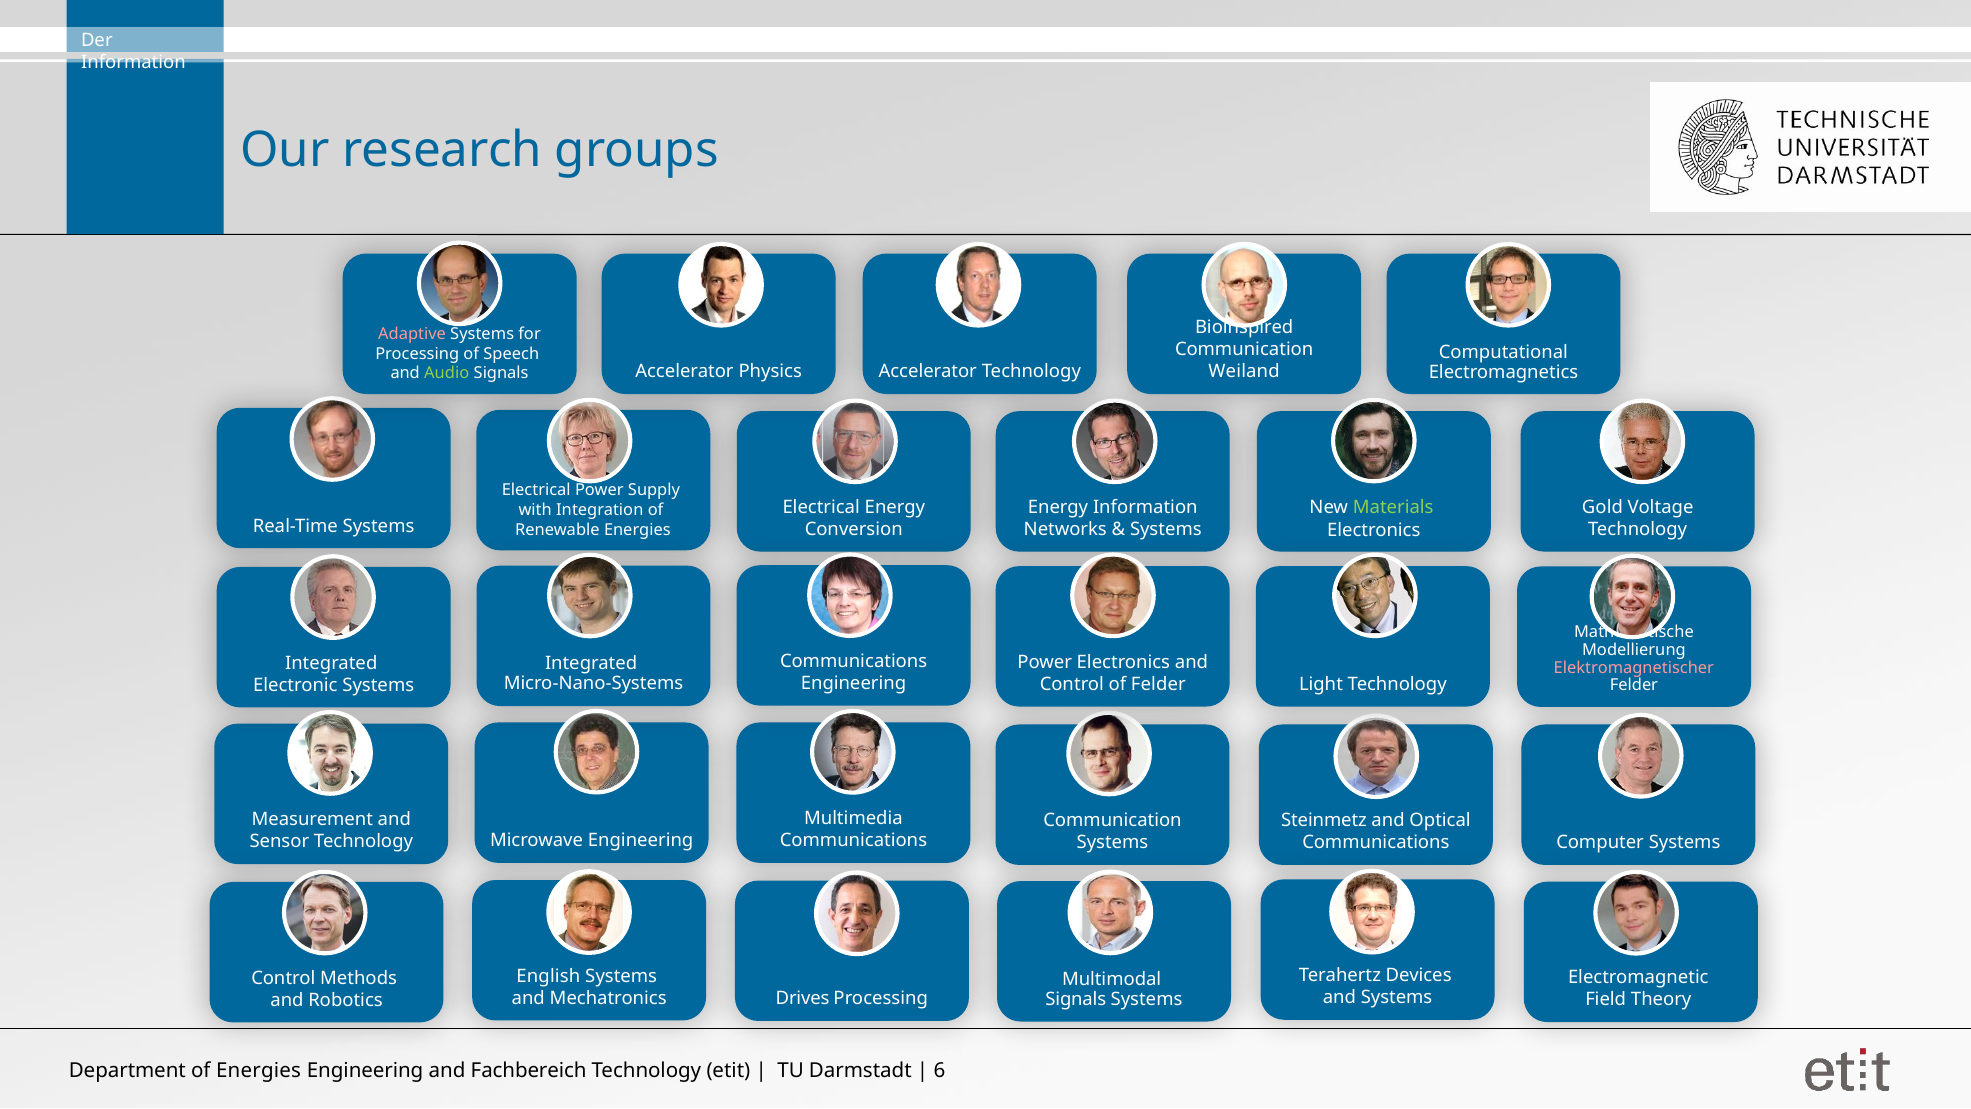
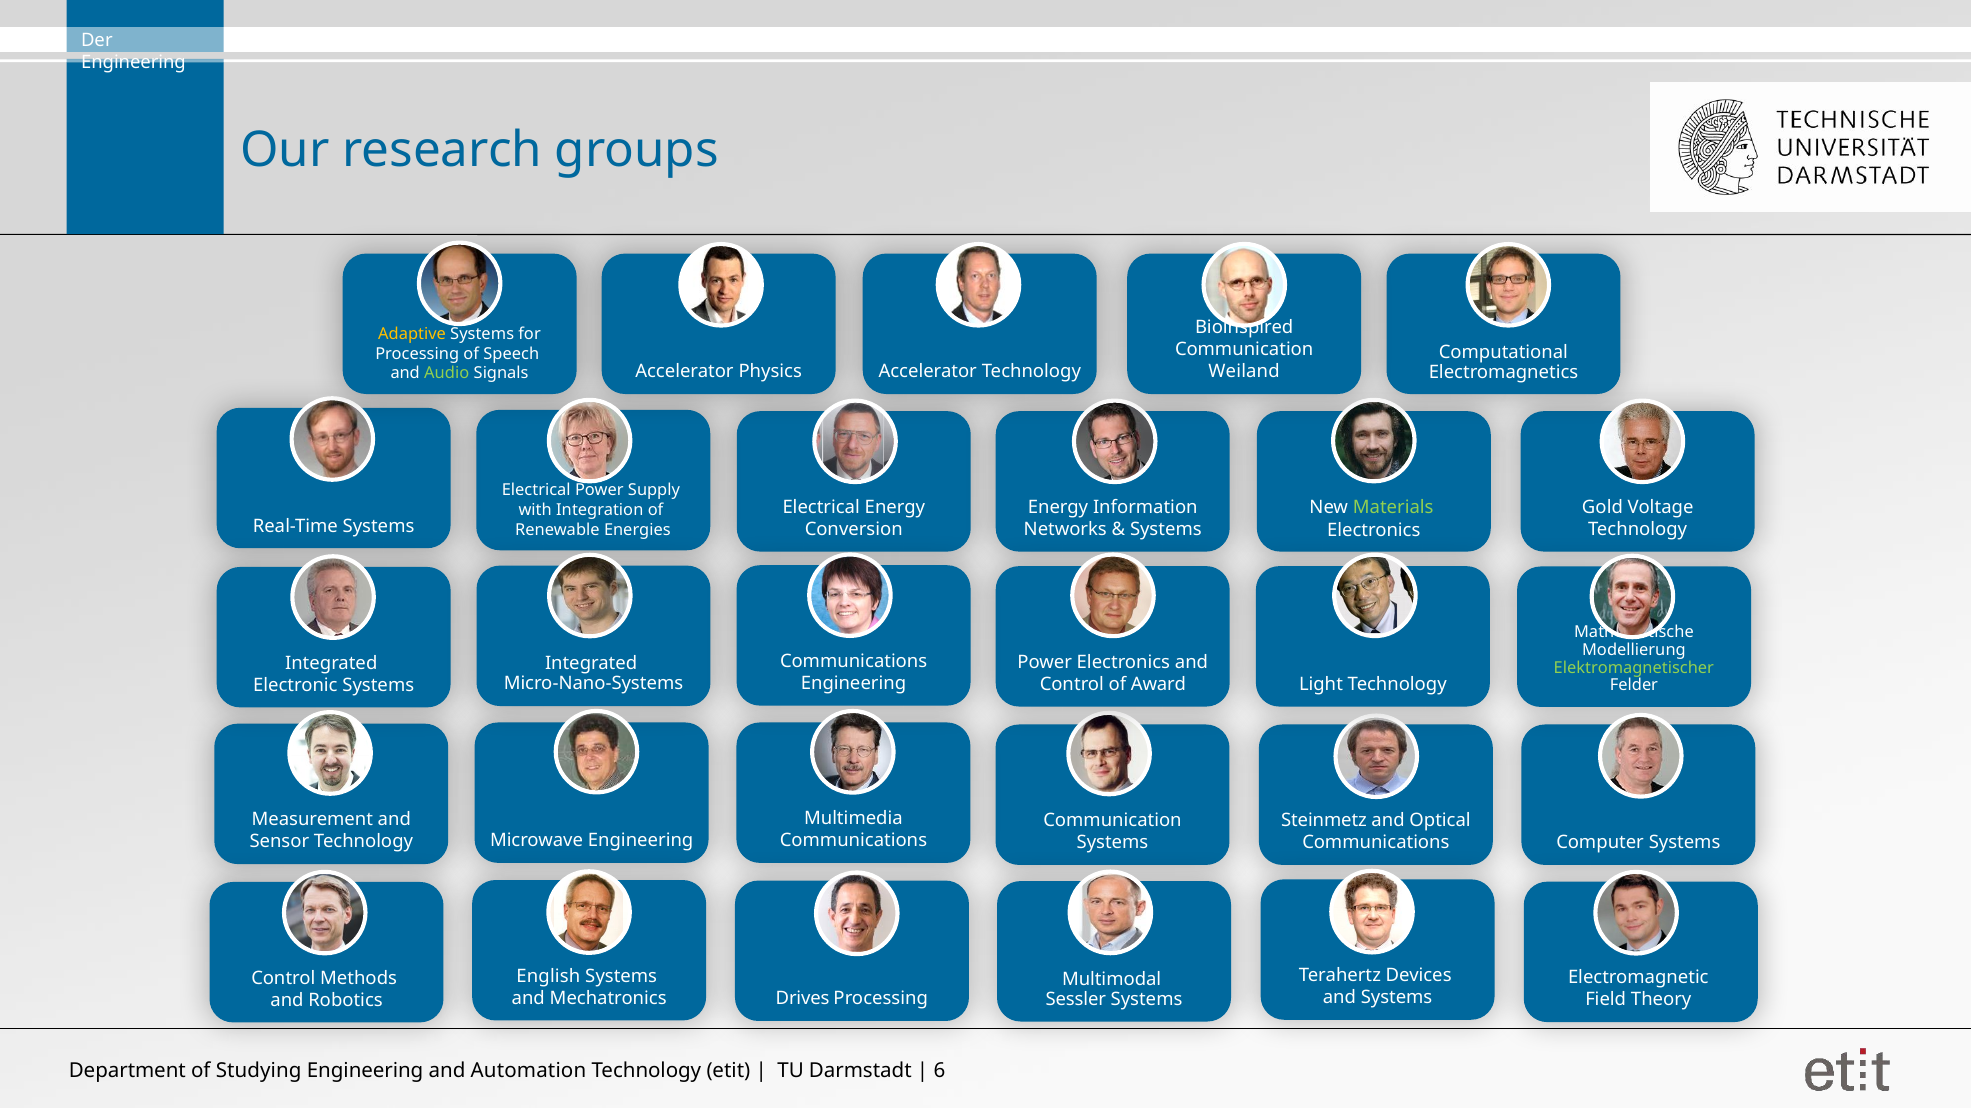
Information at (133, 63): Information -> Engineering
Adaptive colour: pink -> yellow
Elektromagnetischer colour: pink -> light green
of Felder: Felder -> Award
Signals at (1076, 999): Signals -> Sessler
of Energies: Energies -> Studying
Fachbereich: Fachbereich -> Automation
